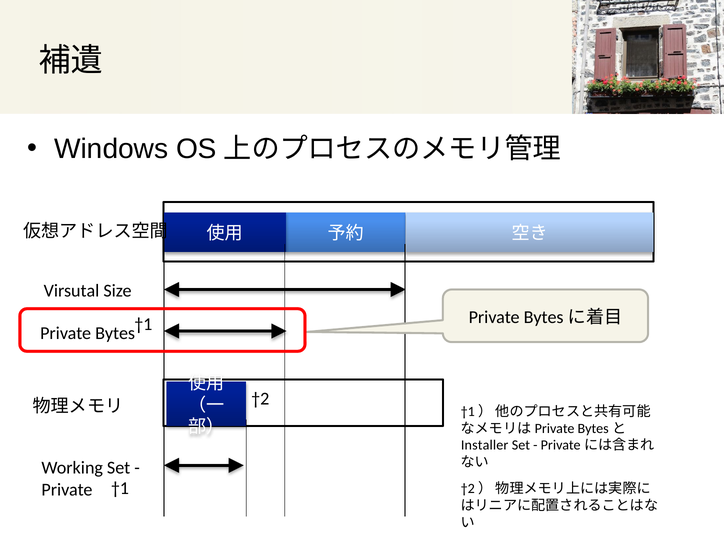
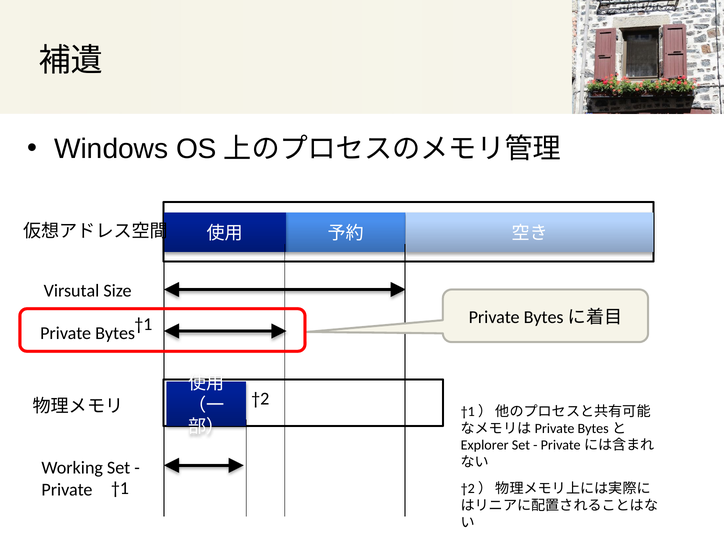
Installer: Installer -> Explorer
